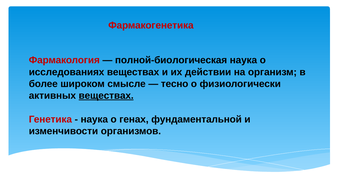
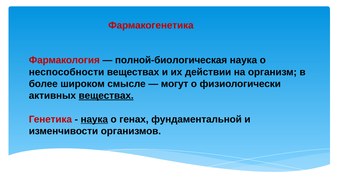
исследованиях: исследованиях -> неспособности
тесно: тесно -> могут
наука at (94, 119) underline: none -> present
